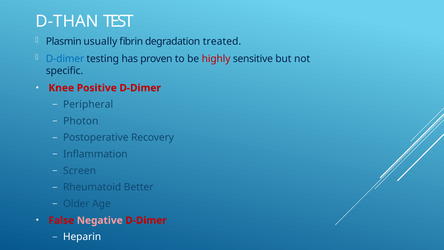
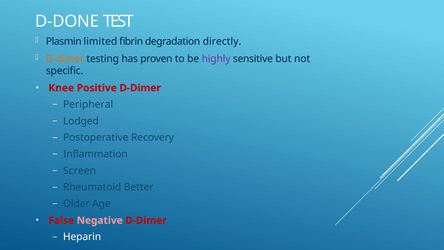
D-THAN: D-THAN -> D-DONE
usually: usually -> limited
treated: treated -> directly
D-dimer at (65, 59) colour: blue -> orange
highly colour: red -> purple
Photon: Photon -> Lodged
